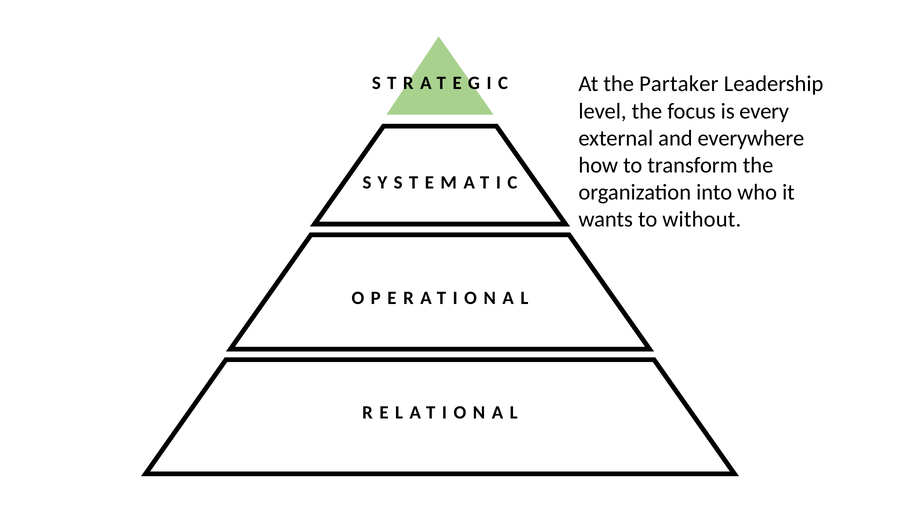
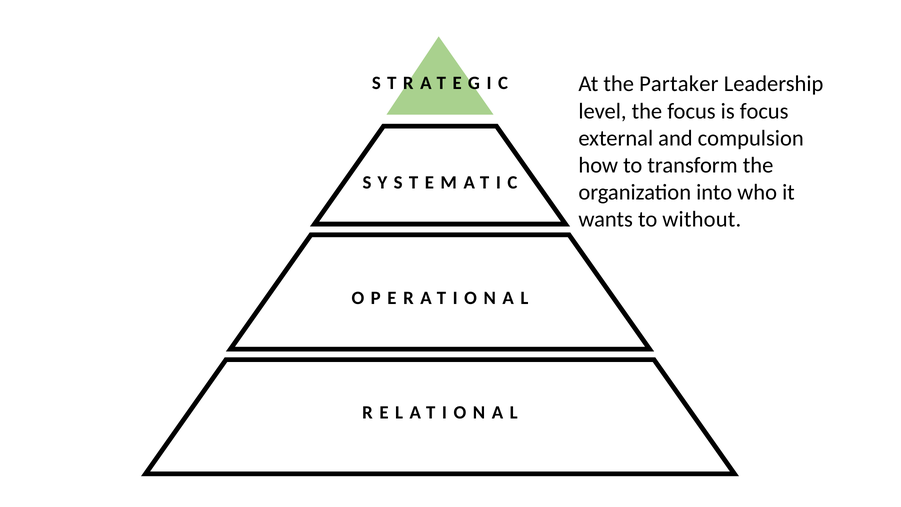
is every: every -> focus
everywhere: everywhere -> compulsion
